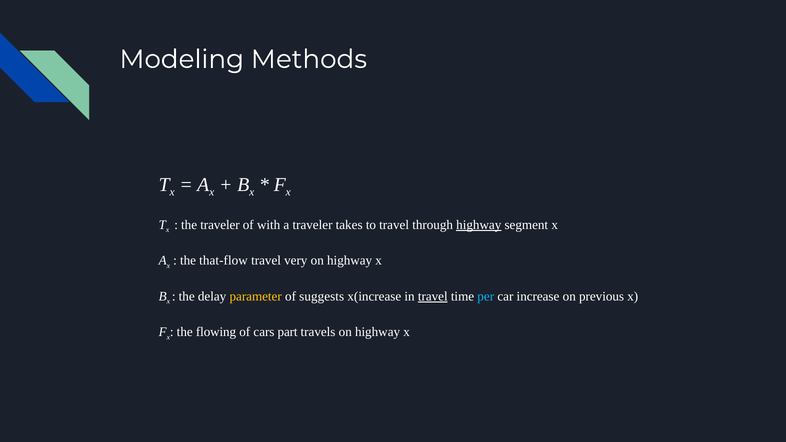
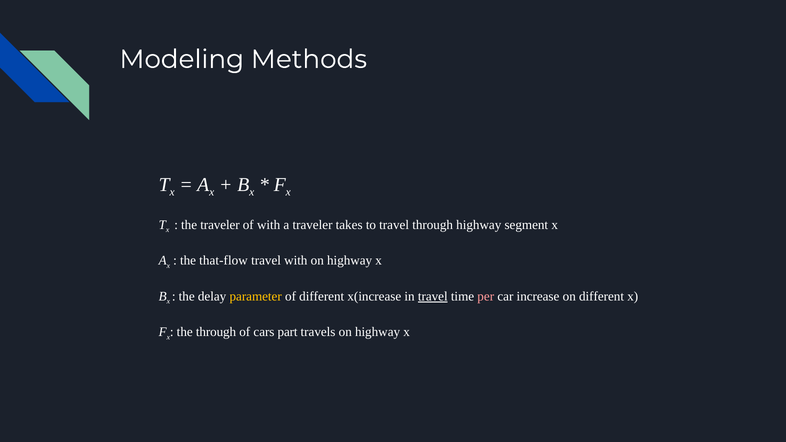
highway at (479, 225) underline: present -> none
travel very: very -> with
of suggests: suggests -> different
per colour: light blue -> pink
on previous: previous -> different
the flowing: flowing -> through
